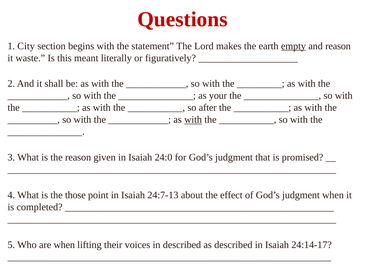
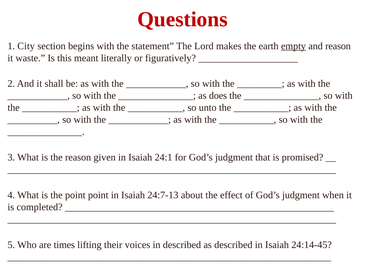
your: your -> does
after: after -> unto
with at (193, 120) underline: present -> none
24:0: 24:0 -> 24:1
the those: those -> point
are when: when -> times
24:14-17: 24:14-17 -> 24:14-45
